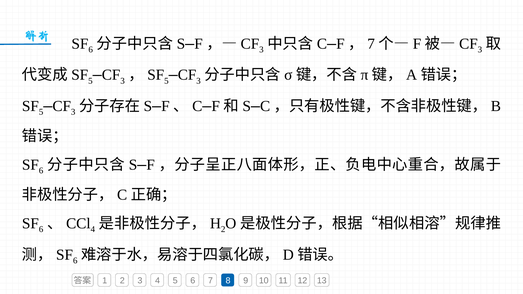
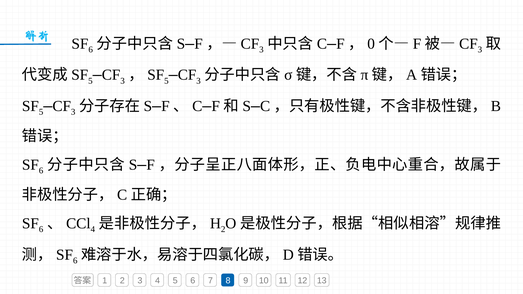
7 at (371, 44): 7 -> 0
